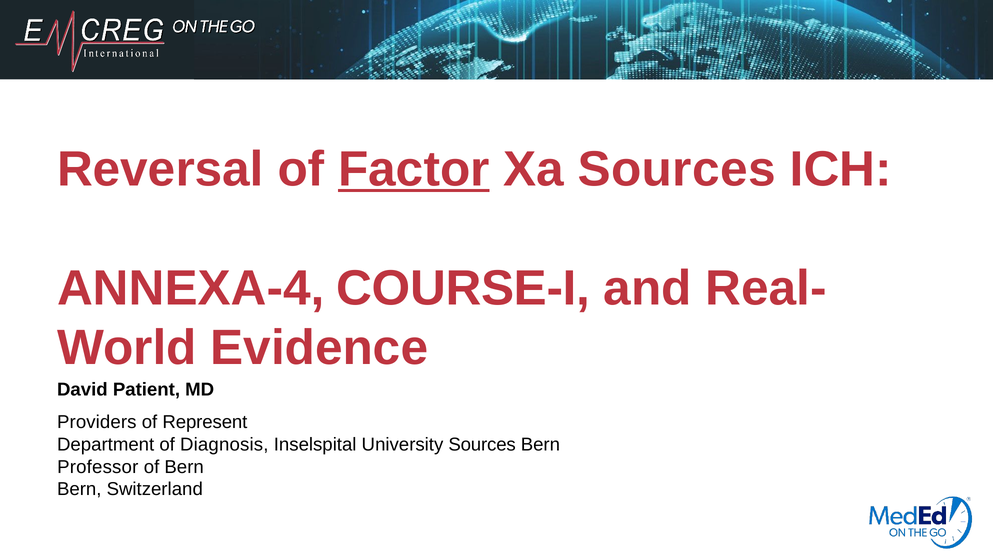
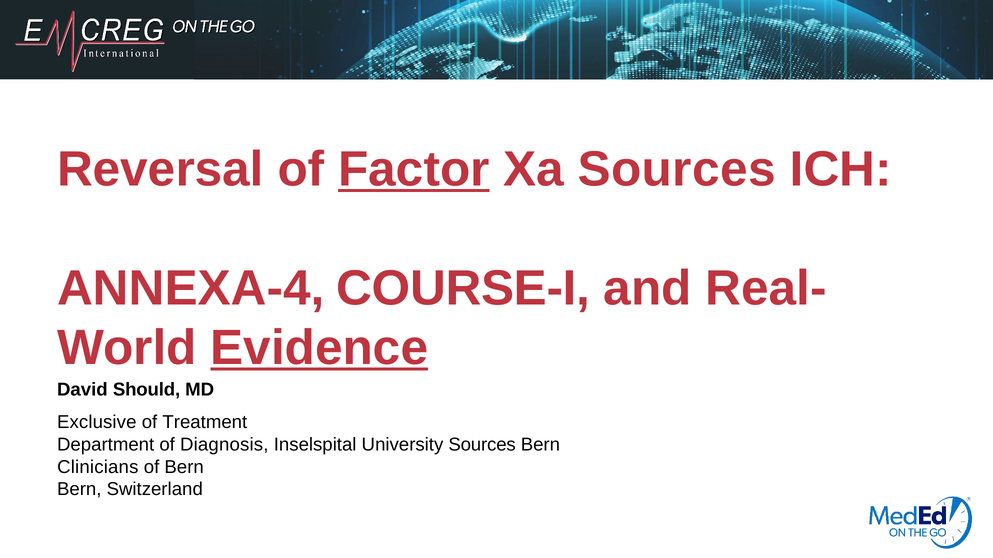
Evidence underline: none -> present
Patient: Patient -> Should
Providers: Providers -> Exclusive
Represent: Represent -> Treatment
Professor: Professor -> Clinicians
